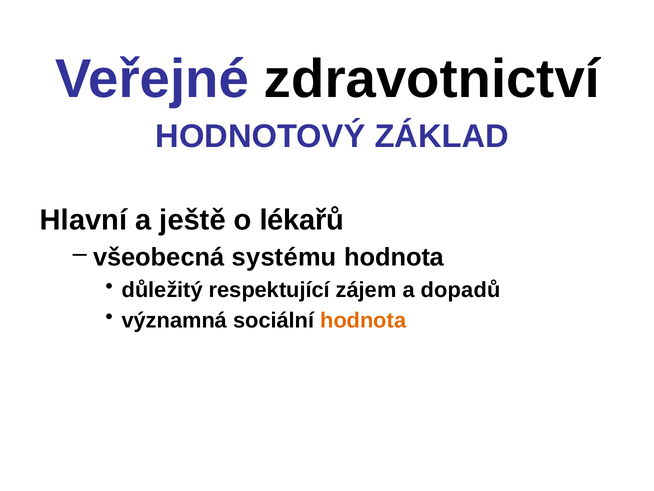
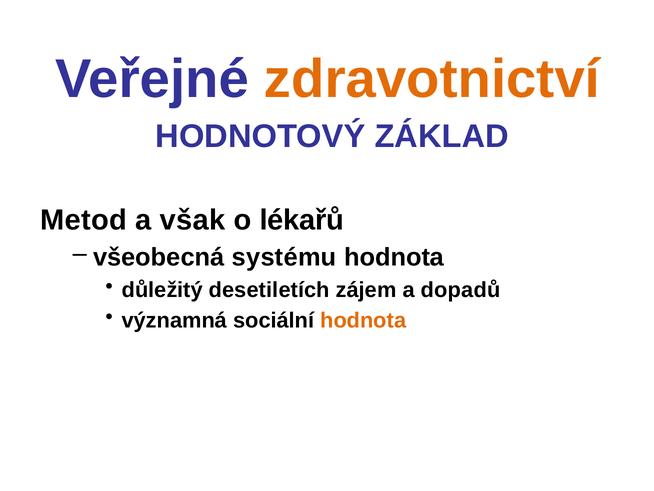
zdravotnictví colour: black -> orange
Hlavní: Hlavní -> Metod
ještě: ještě -> však
respektující: respektující -> desetiletích
